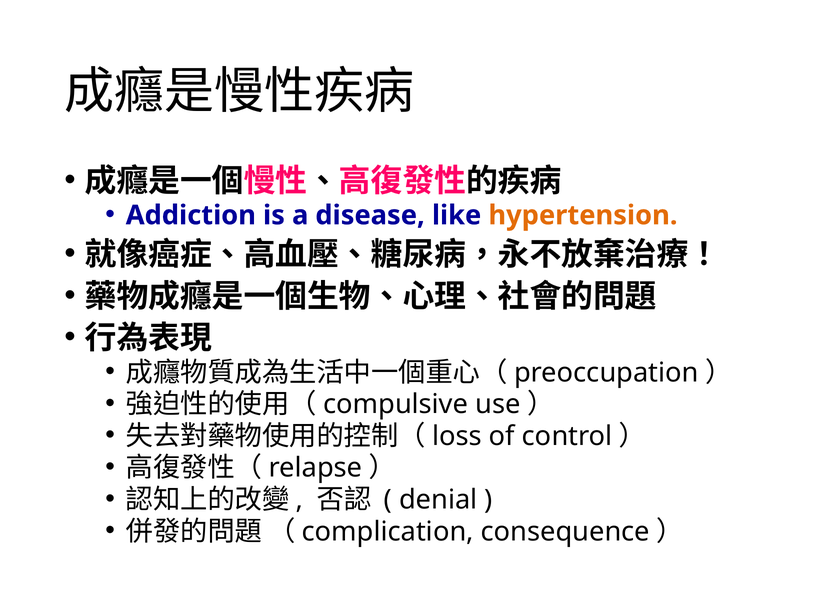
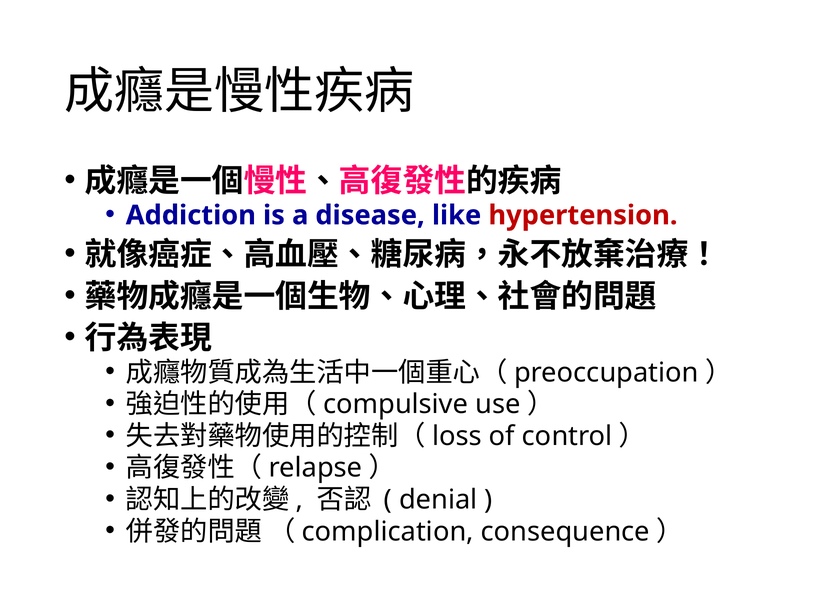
hypertension colour: orange -> red
